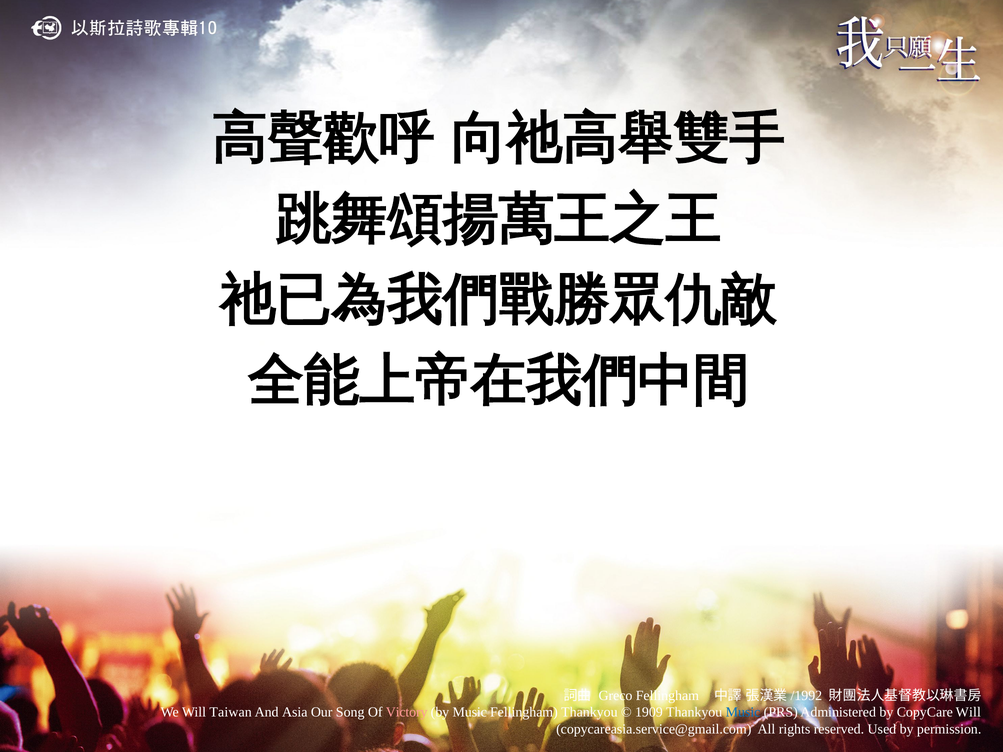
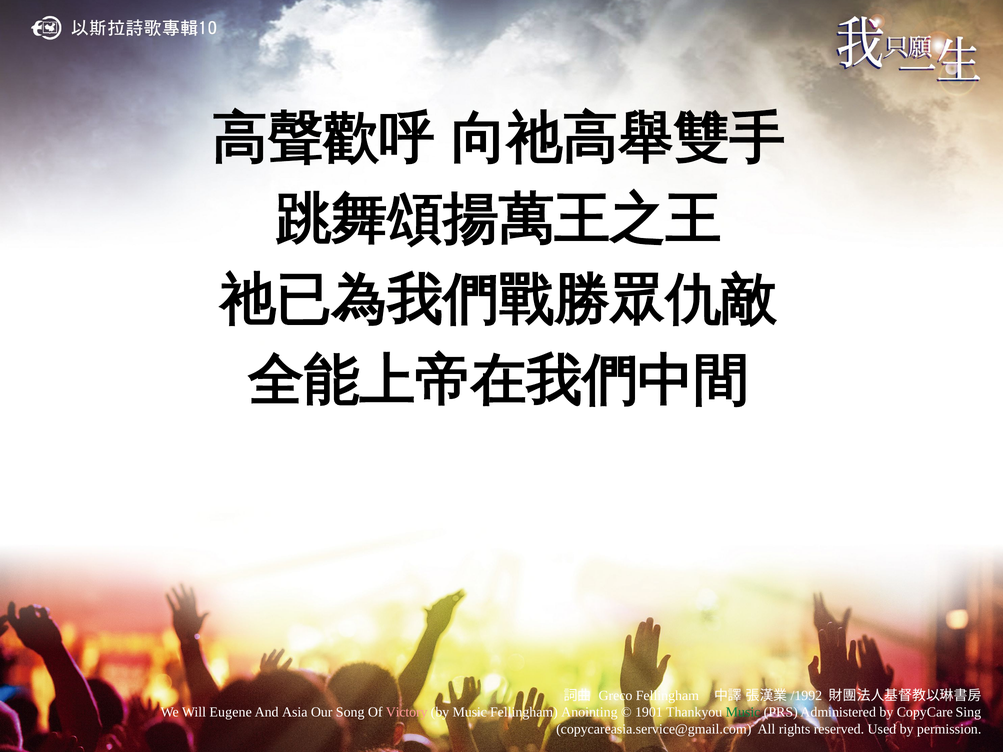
Taiwan: Taiwan -> Eugene
Fellingham Thankyou: Thankyou -> Anointing
1909: 1909 -> 1901
Music at (743, 713) colour: blue -> green
CopyCare Will: Will -> Sing
